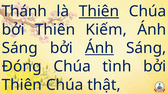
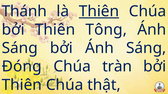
Kiếm: Kiếm -> Tông
Ánh at (99, 48) underline: present -> none
tình: tình -> tràn
